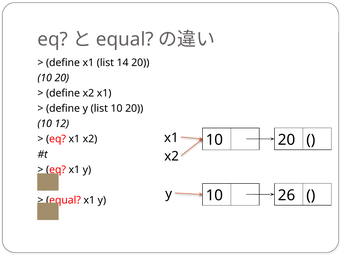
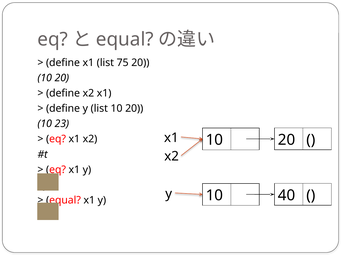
14: 14 -> 75
12: 12 -> 23
26: 26 -> 40
